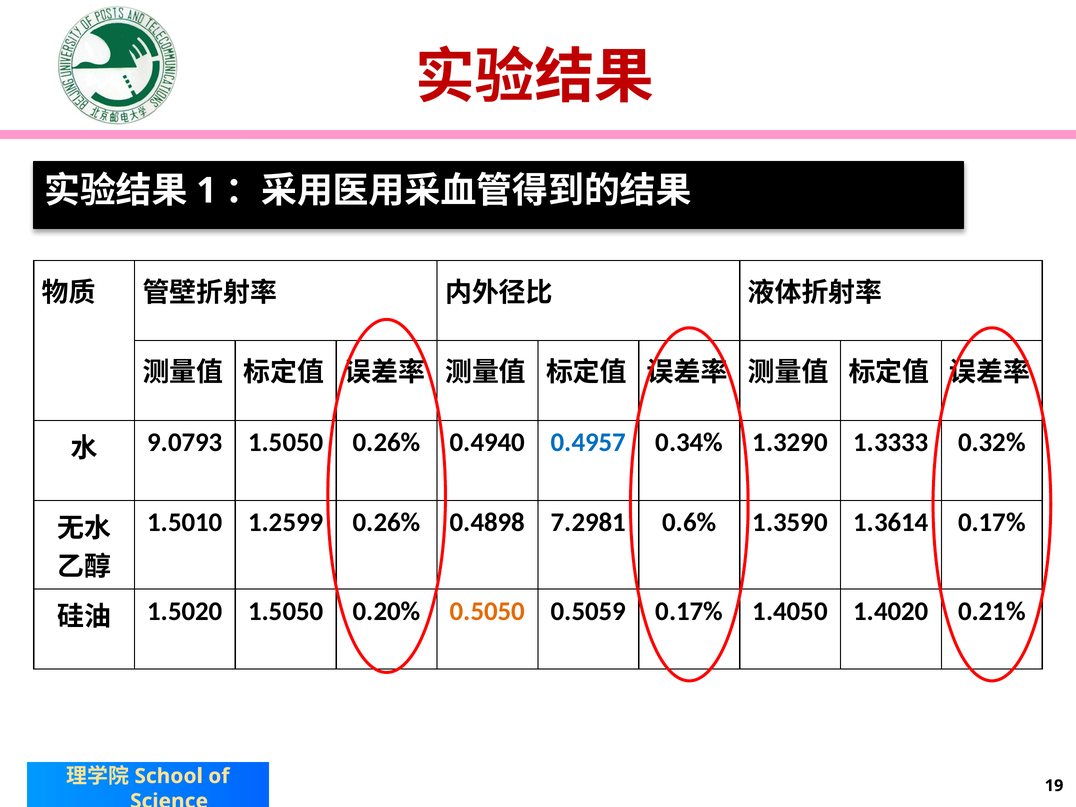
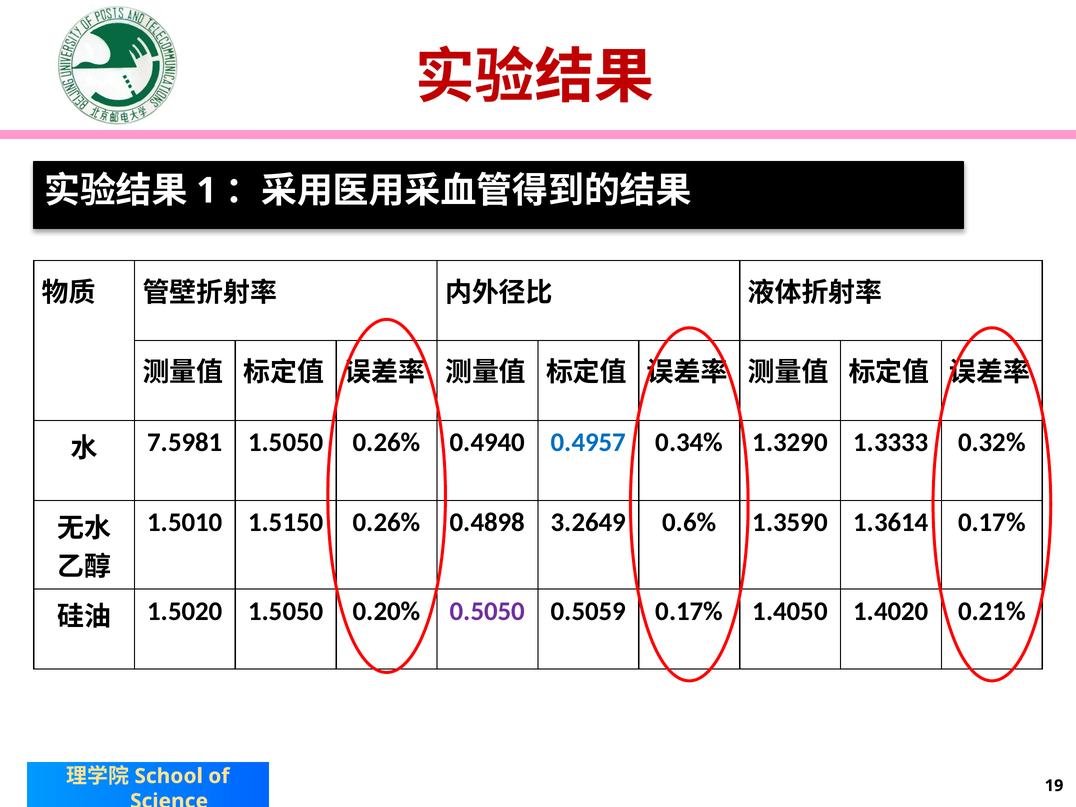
9.0793: 9.0793 -> 7.5981
1.2599: 1.2599 -> 1.5150
7.2981: 7.2981 -> 3.2649
0.5050 colour: orange -> purple
